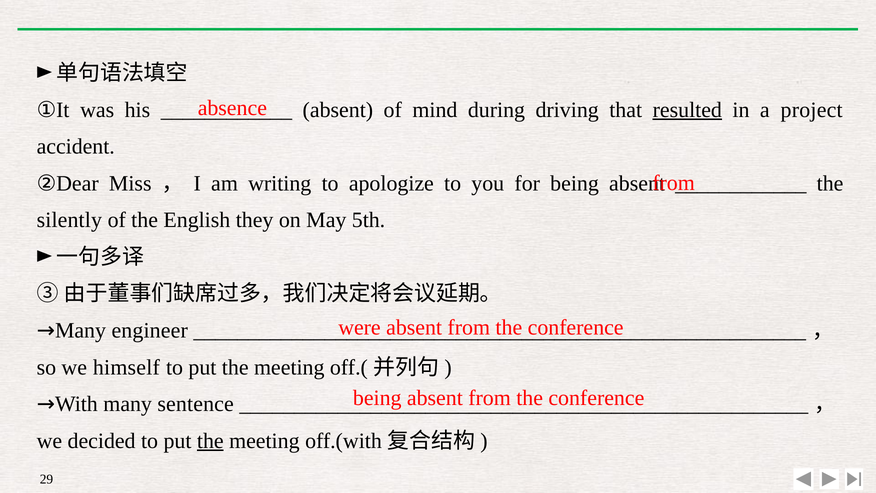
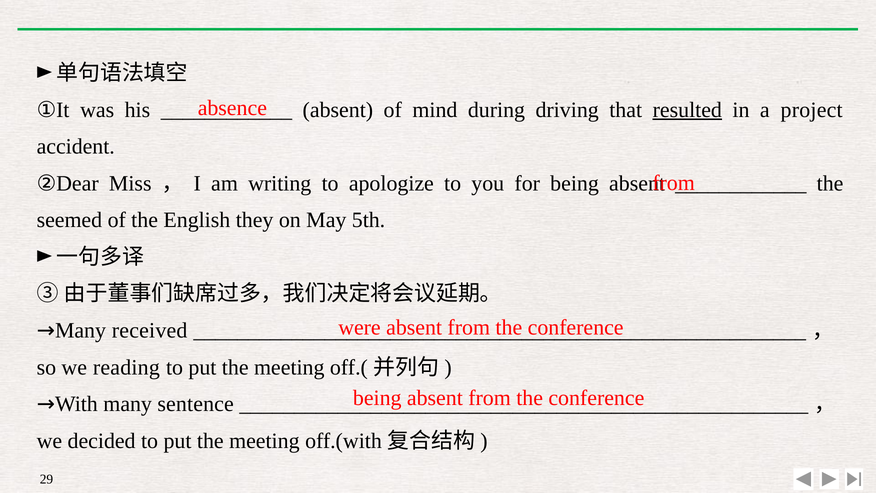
silently: silently -> seemed
engineer: engineer -> received
himself: himself -> reading
the at (210, 441) underline: present -> none
